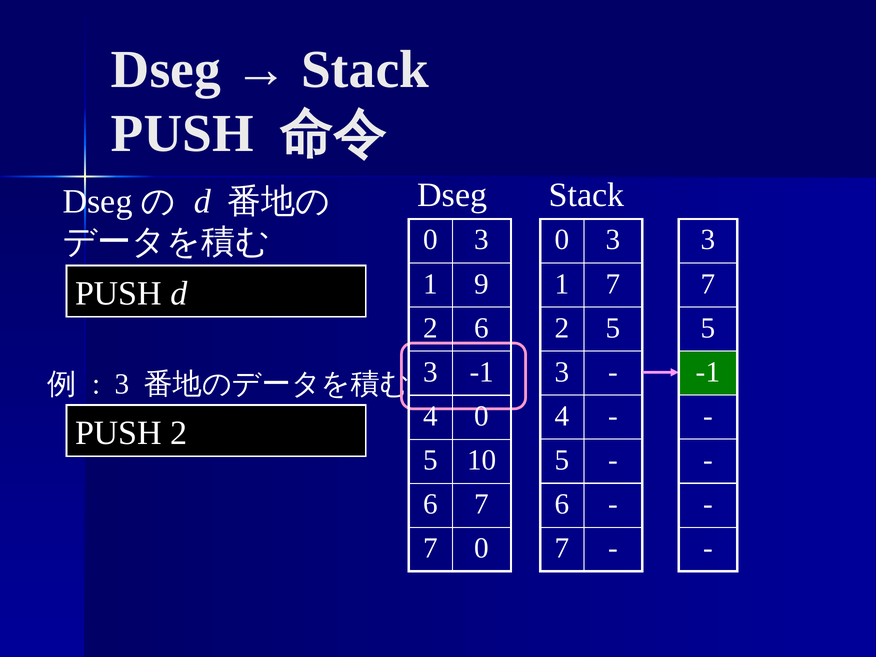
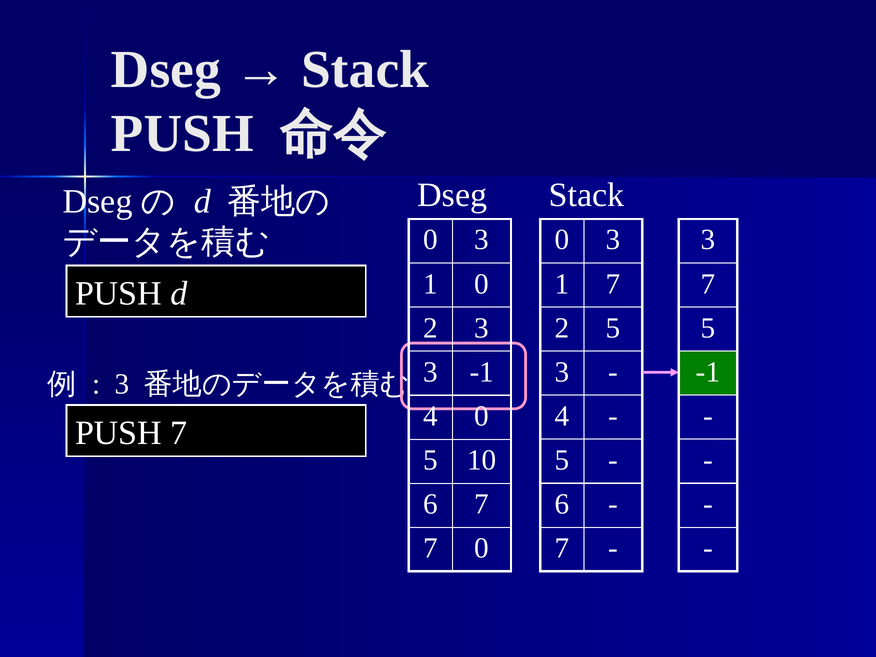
1 9: 9 -> 0
2 6: 6 -> 3
PUSH 2: 2 -> 7
